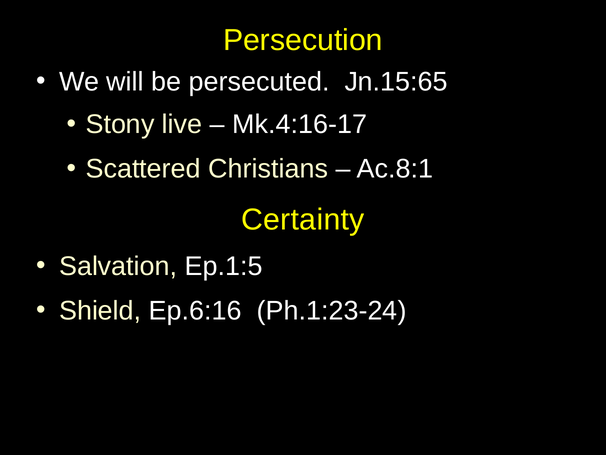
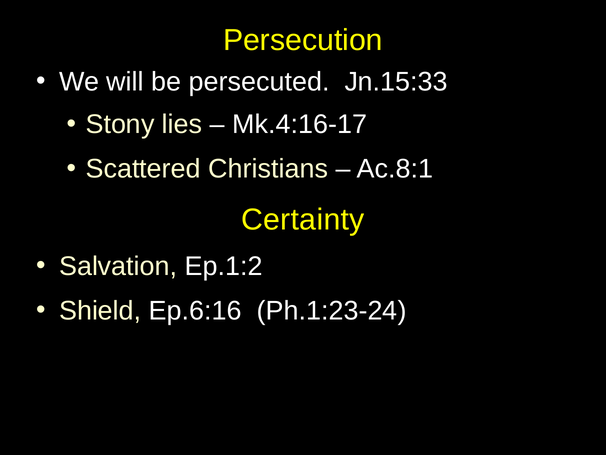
Jn.15:65: Jn.15:65 -> Jn.15:33
live: live -> lies
Ep.1:5: Ep.1:5 -> Ep.1:2
